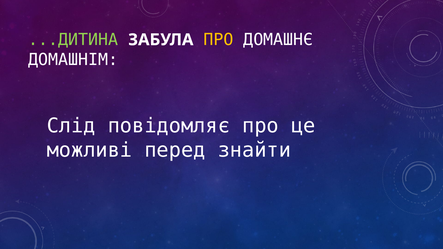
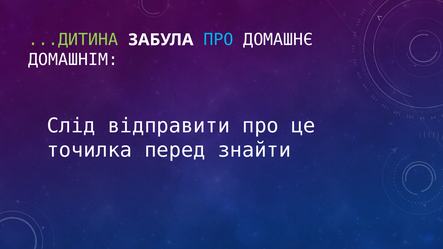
ПРО at (218, 40) colour: yellow -> light blue
повідомляє: повідомляє -> відправити
можливі: можливі -> точилка
